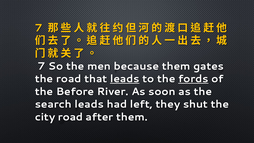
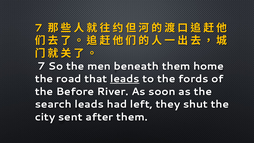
because: because -> beneath
gates: gates -> home
fords underline: present -> none
city road: road -> sent
